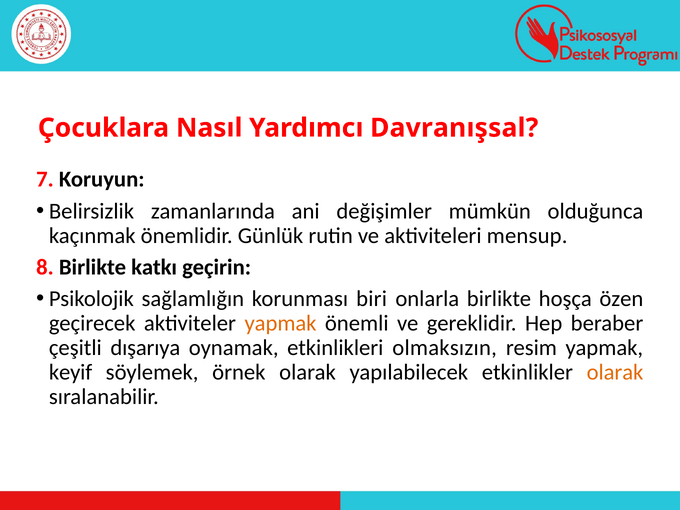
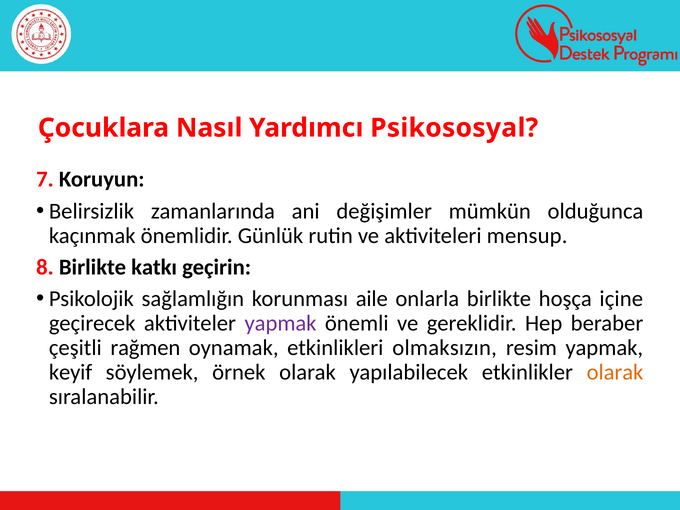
Davranışsal: Davranışsal -> Psikososyal
biri: biri -> aile
özen: özen -> içine
yapmak at (281, 323) colour: orange -> purple
dışarıya: dışarıya -> rağmen
